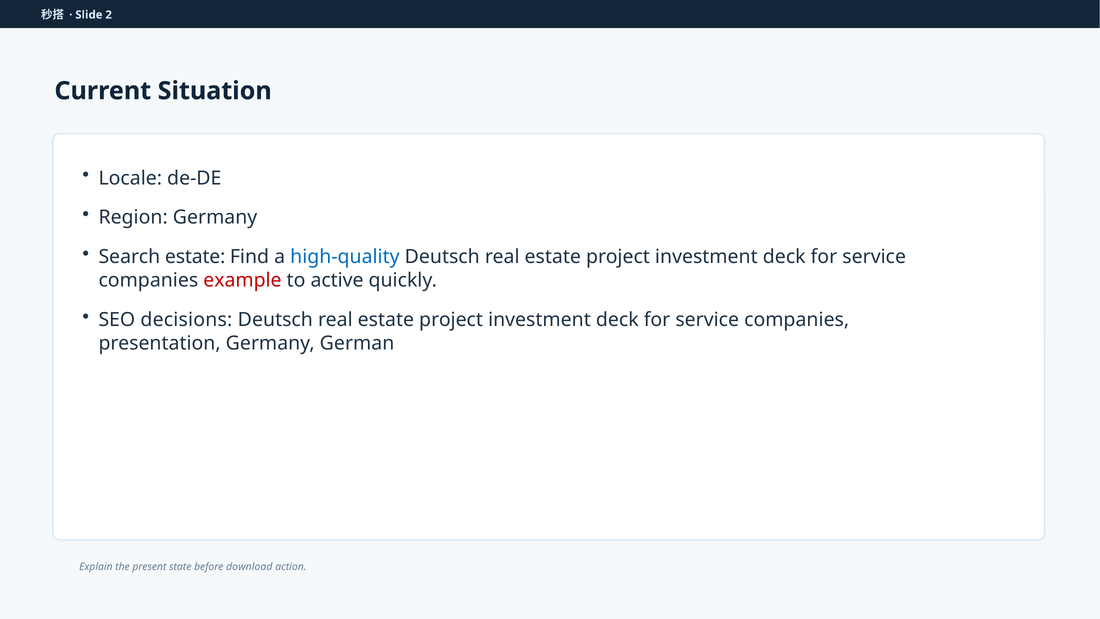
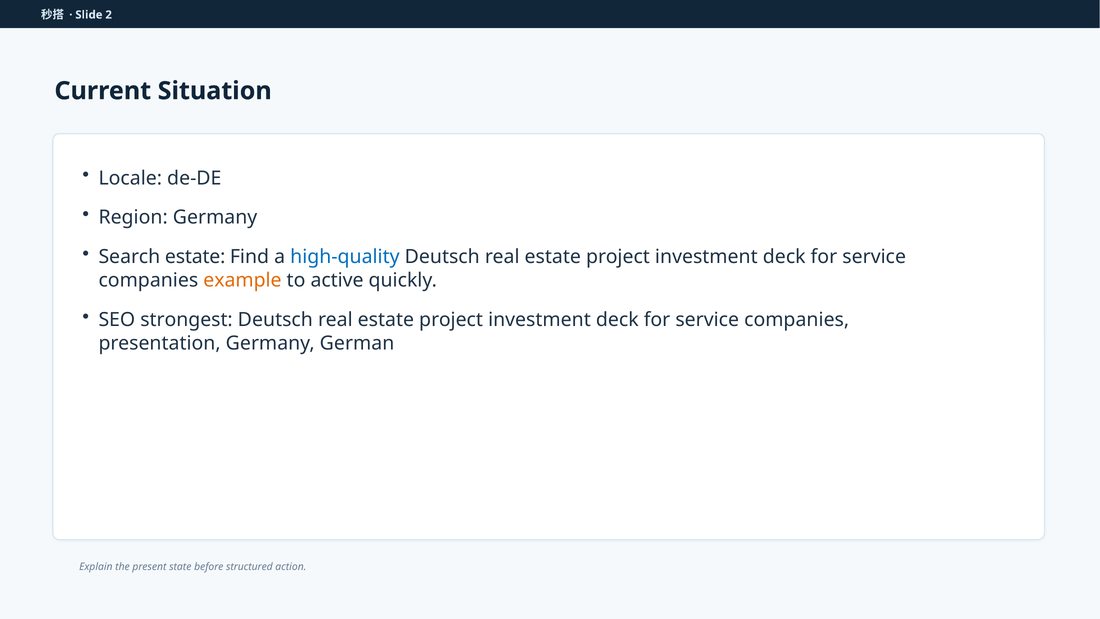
example colour: red -> orange
decisions: decisions -> strongest
download: download -> structured
